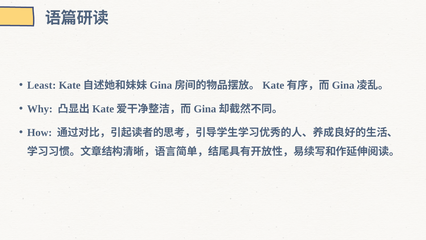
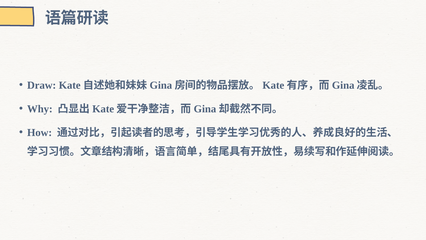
Least: Least -> Draw
